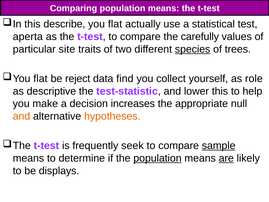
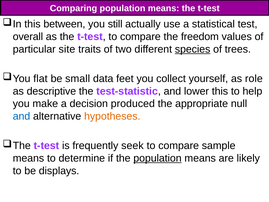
describe: describe -> between
you flat: flat -> still
aperta: aperta -> overall
carefully: carefully -> freedom
reject: reject -> small
find: find -> feet
increases: increases -> produced
and at (21, 116) colour: orange -> blue
sample underline: present -> none
are underline: present -> none
